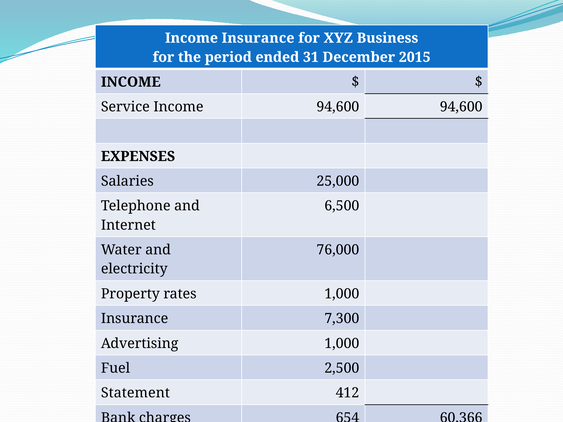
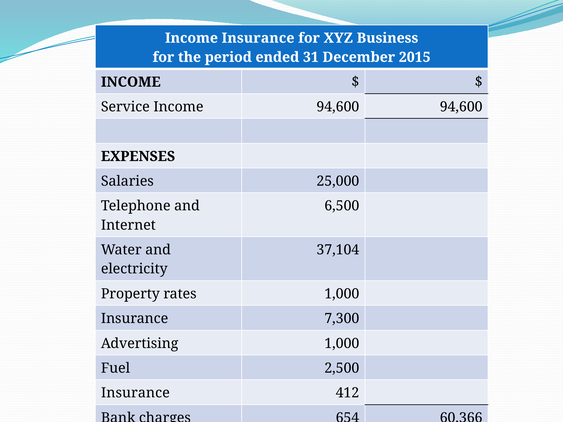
76,000: 76,000 -> 37,104
Statement at (135, 393): Statement -> Insurance
